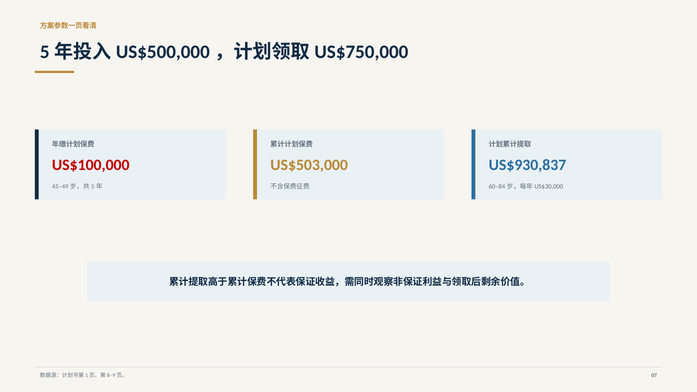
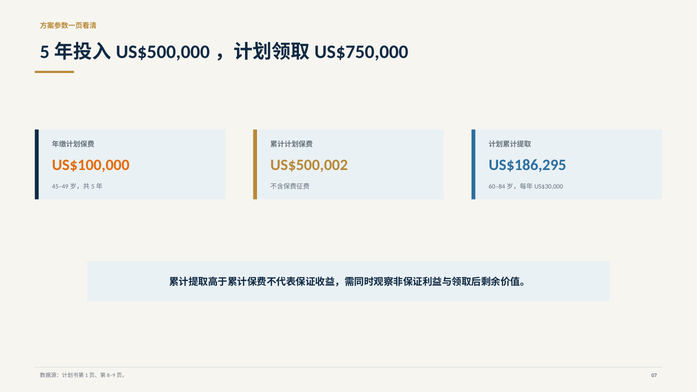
US$100,000 colour: red -> orange
US$503,000: US$503,000 -> US$500,002
US$930,837: US$930,837 -> US$186,295
